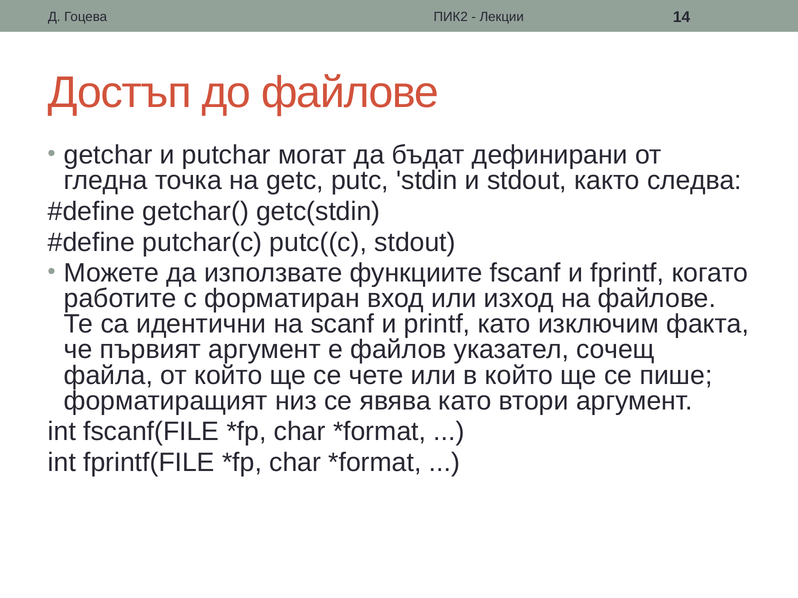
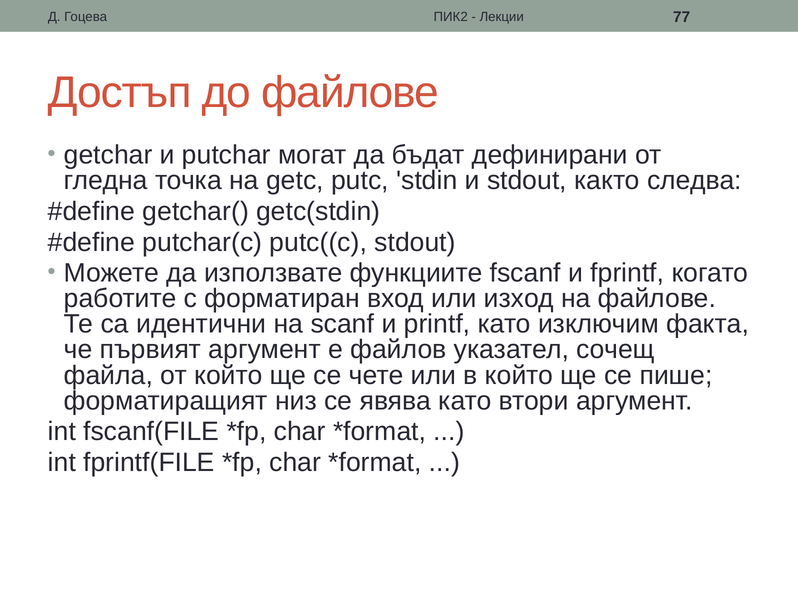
14: 14 -> 77
